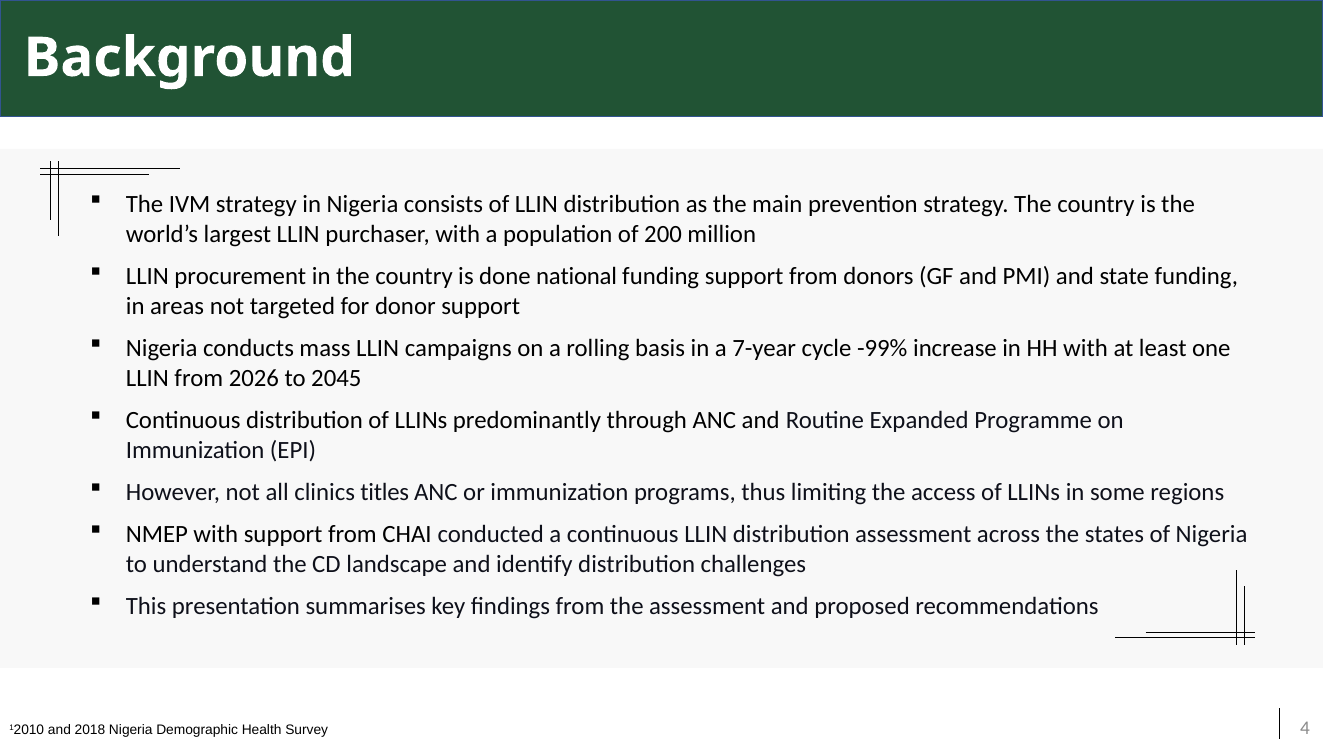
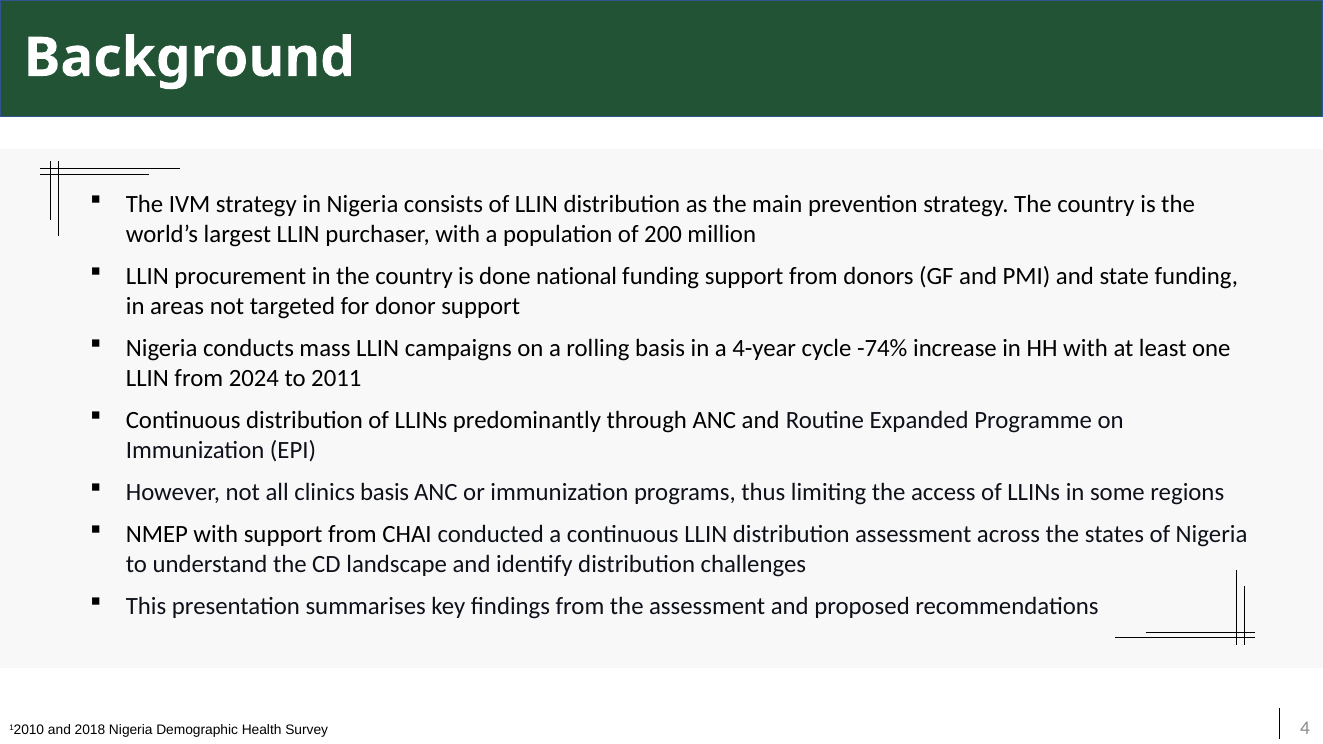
7-year: 7-year -> 4-year
-99%: -99% -> -74%
2026: 2026 -> 2024
2045: 2045 -> 2011
clinics titles: titles -> basis
